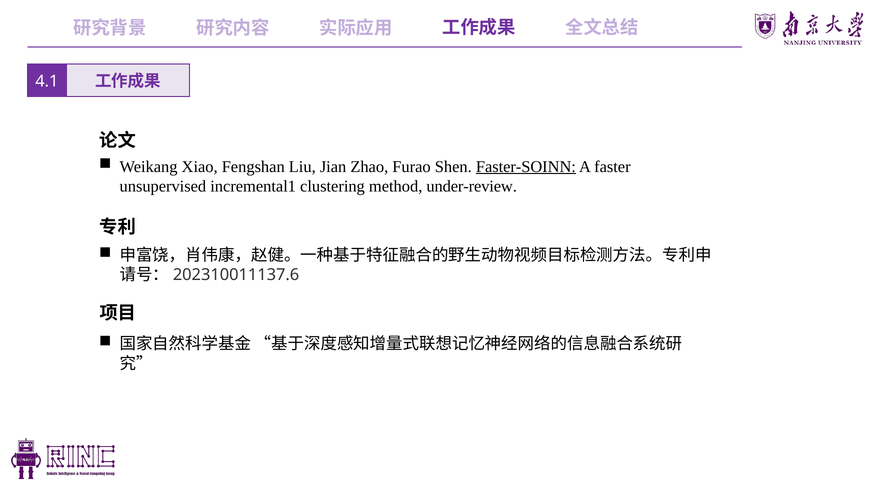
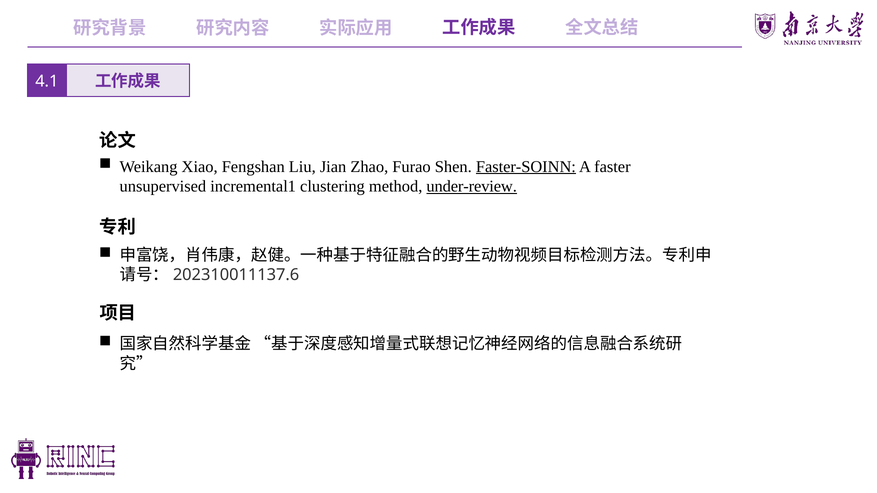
under-review underline: none -> present
